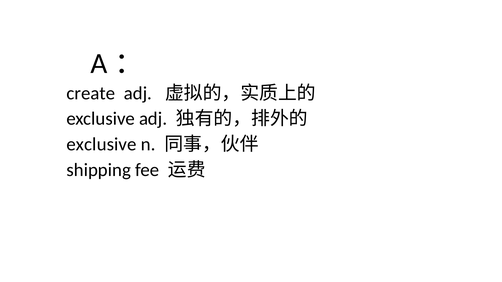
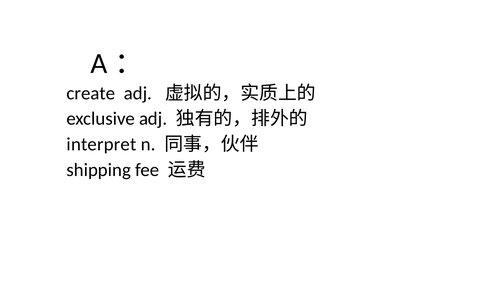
exclusive at (102, 144): exclusive -> interpret
